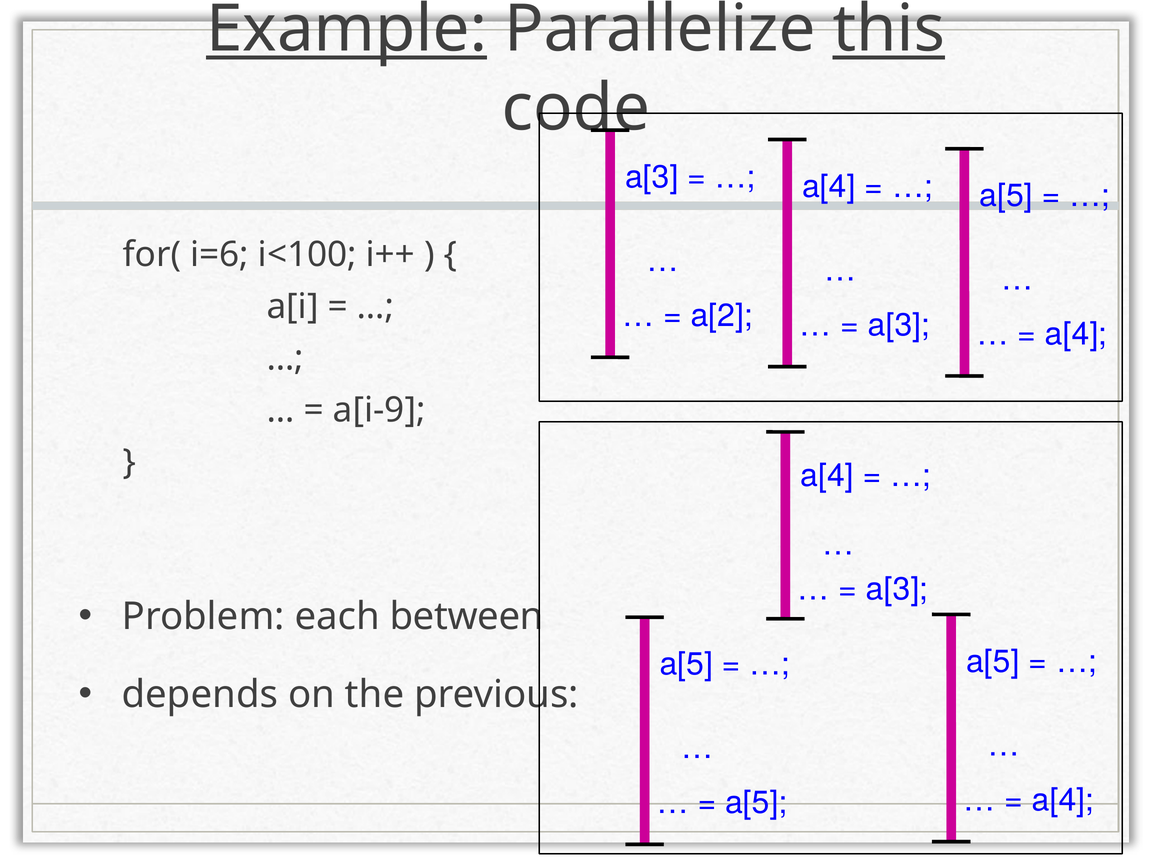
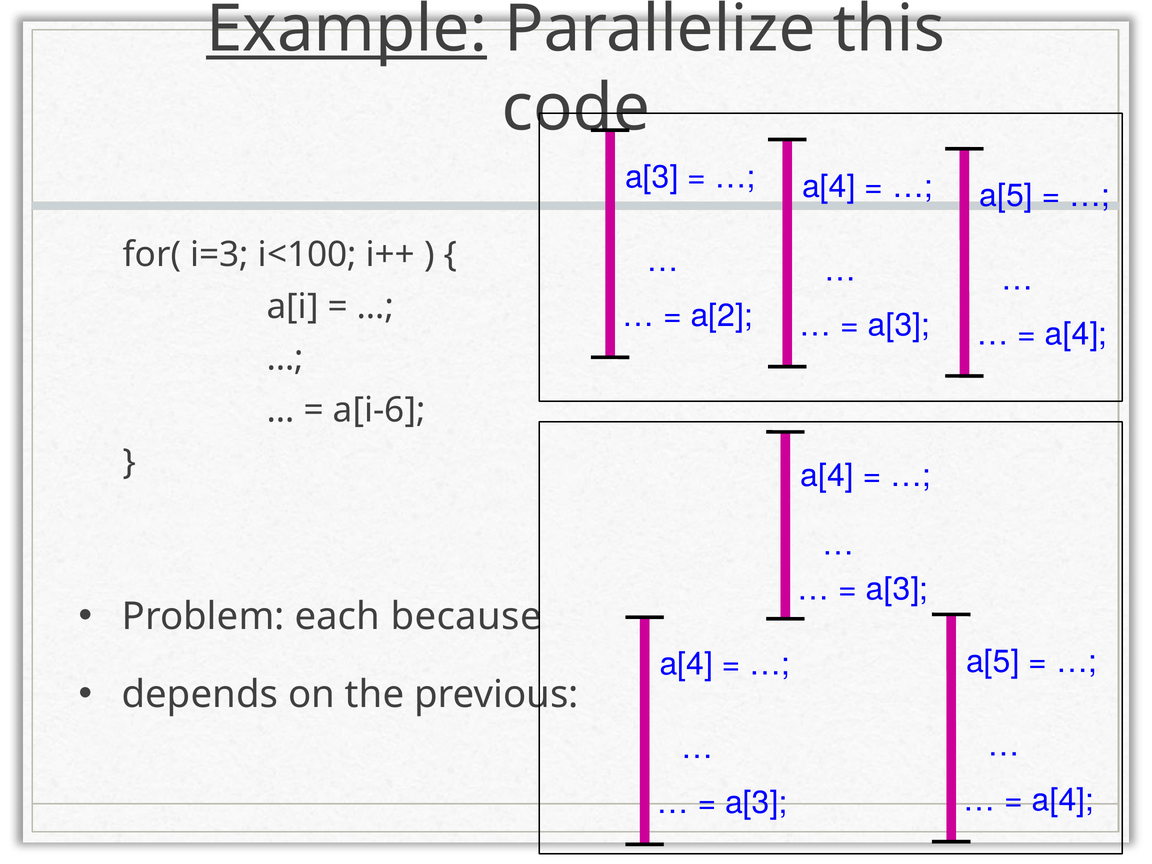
this underline: present -> none
i=6: i=6 -> i=3
a[i-9: a[i-9 -> a[i-6
between: between -> because
a[5 at (686, 664): a[5 -> a[4
a[5 at (756, 803): a[5 -> a[3
